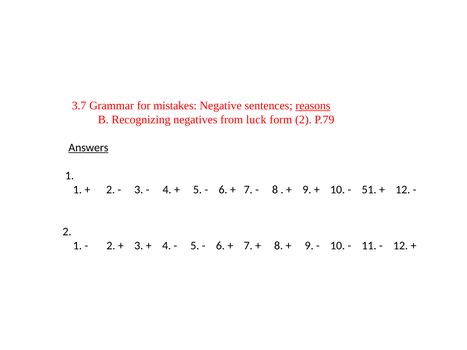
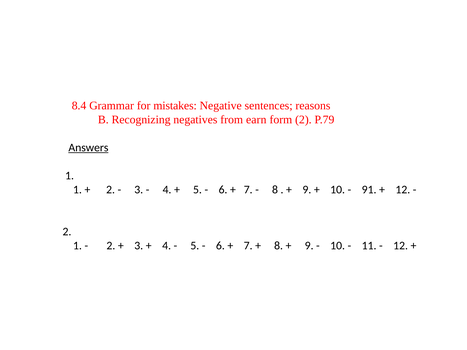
3.7: 3.7 -> 8.4
reasons underline: present -> none
luck: luck -> earn
51: 51 -> 91
